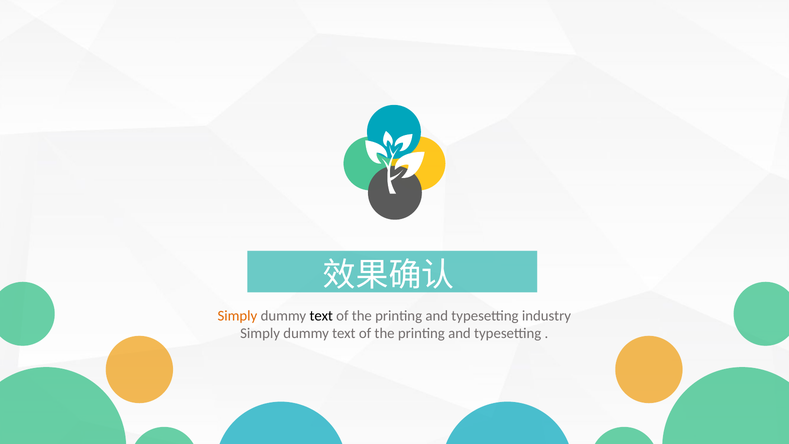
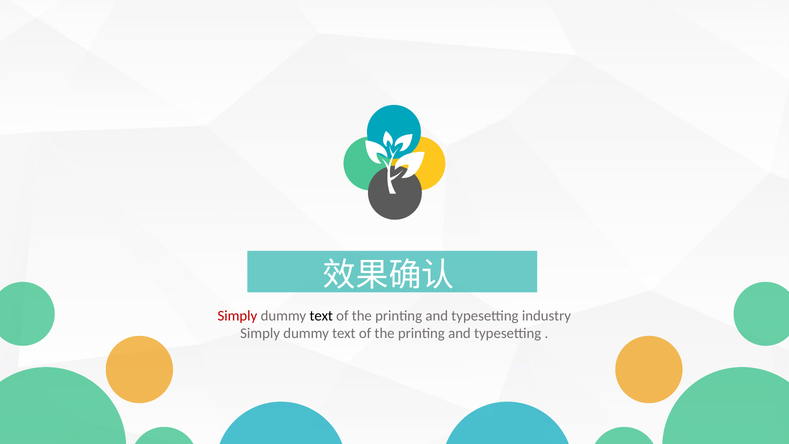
Simply at (237, 316) colour: orange -> red
